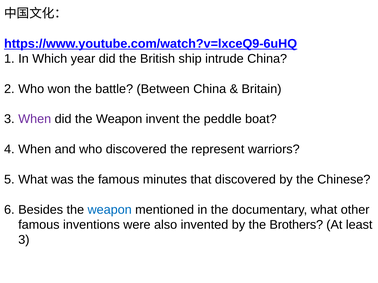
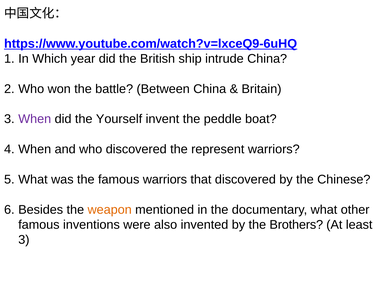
did the Weapon: Weapon -> Yourself
famous minutes: minutes -> warriors
weapon at (110, 210) colour: blue -> orange
